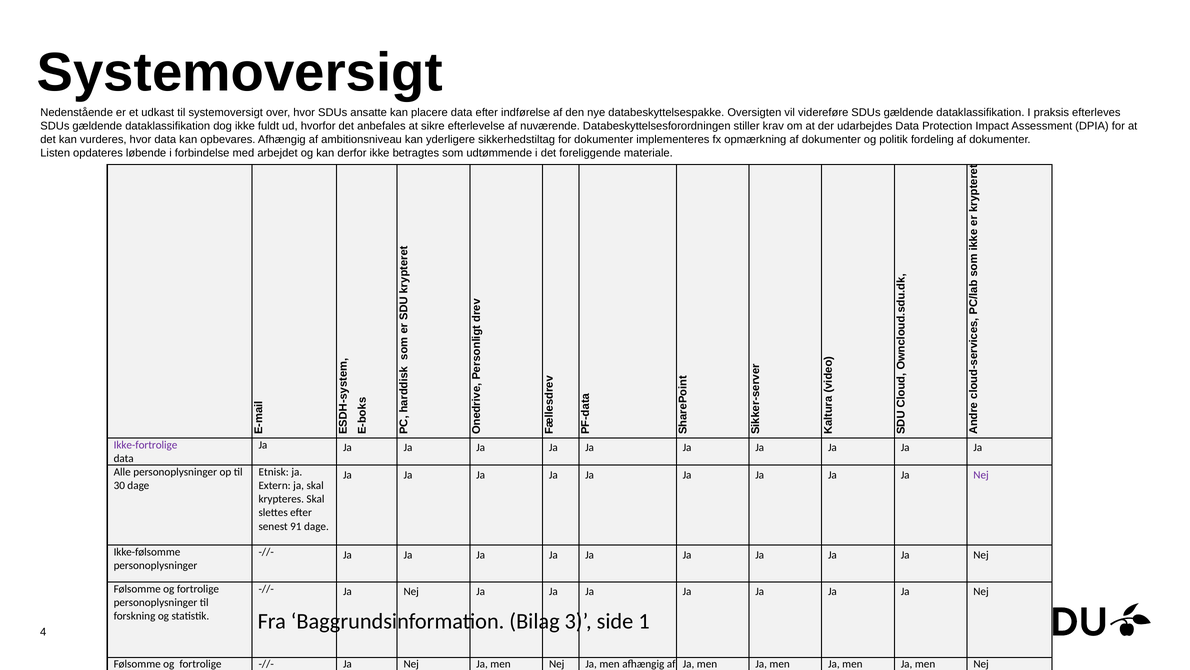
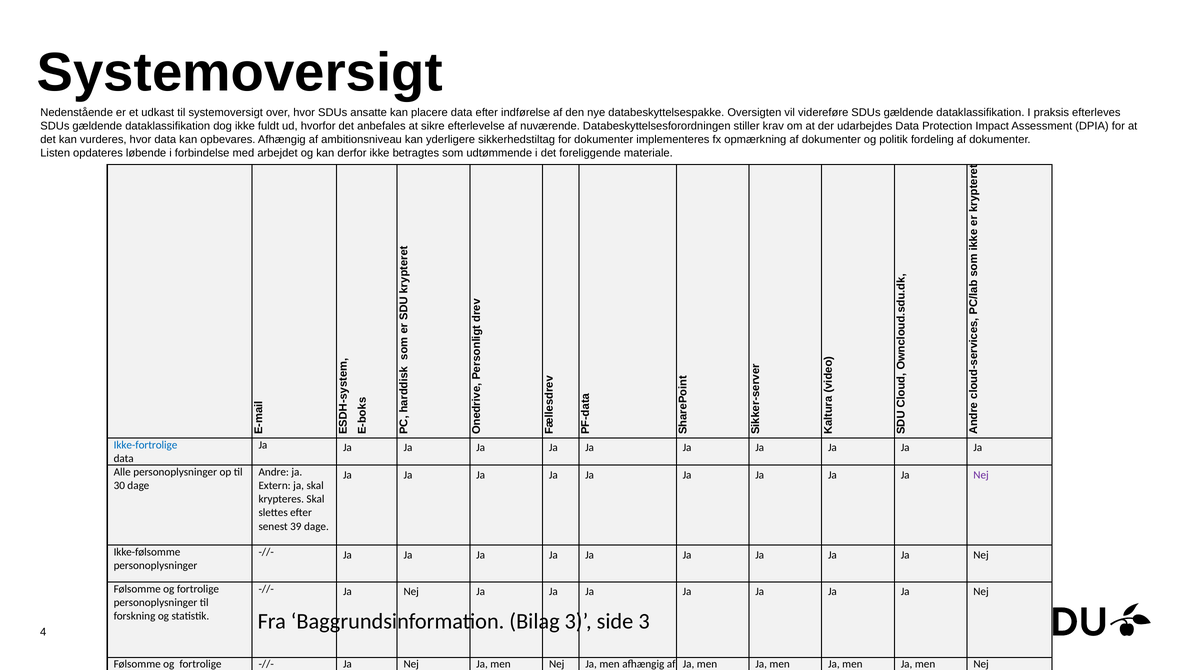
Ikke-fortrolige colour: purple -> blue
Etnisk: Etnisk -> Andre
91: 91 -> 39
side 1: 1 -> 3
